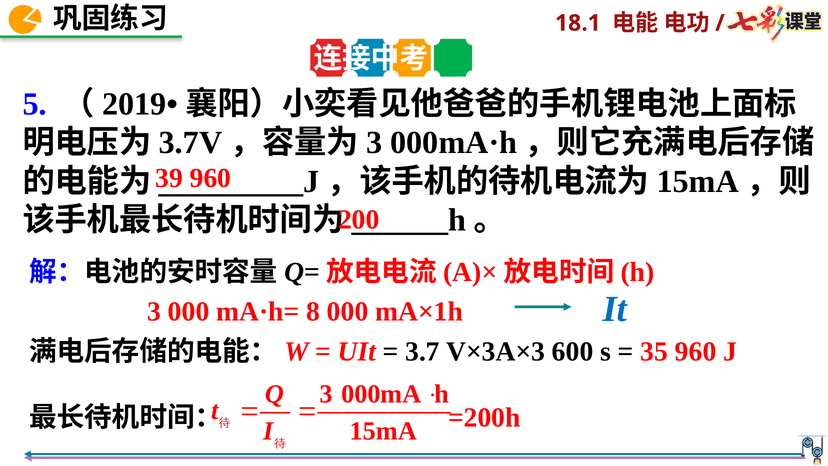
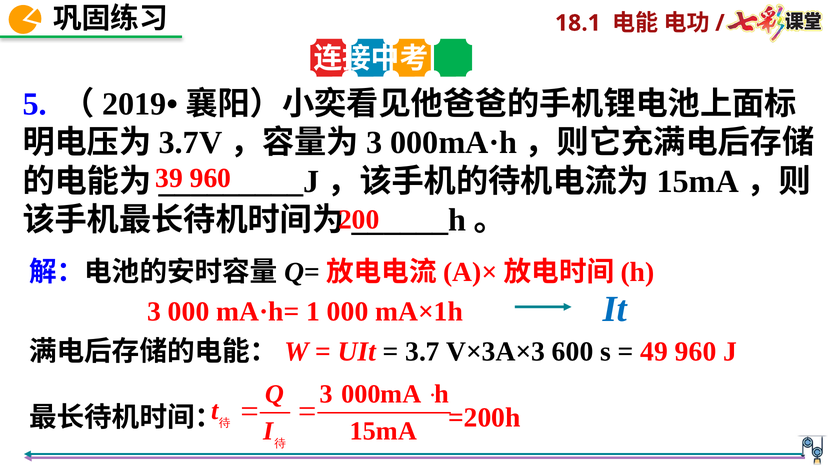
8: 8 -> 1
35: 35 -> 49
